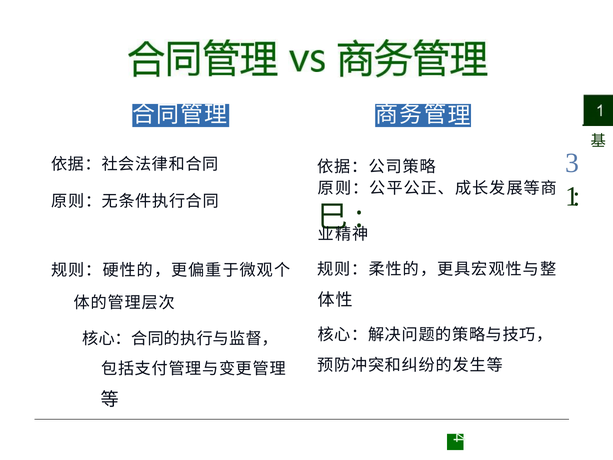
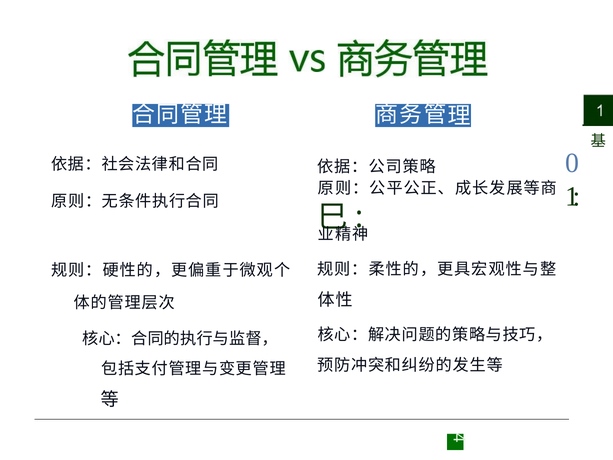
3: 3 -> 0
